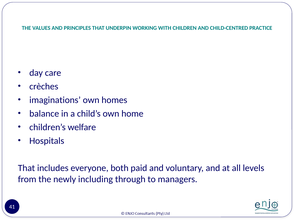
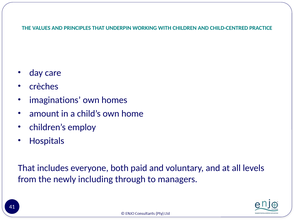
balance: balance -> amount
welfare: welfare -> employ
